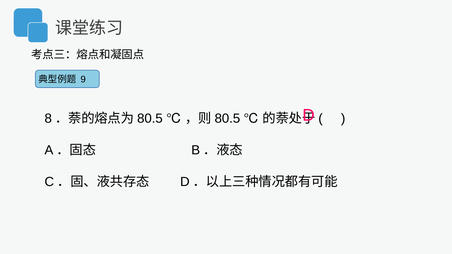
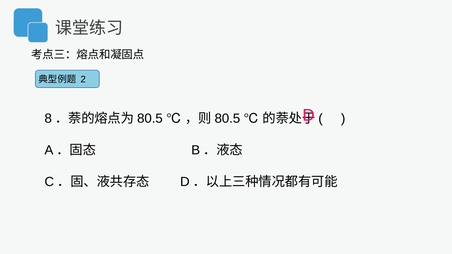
9: 9 -> 2
